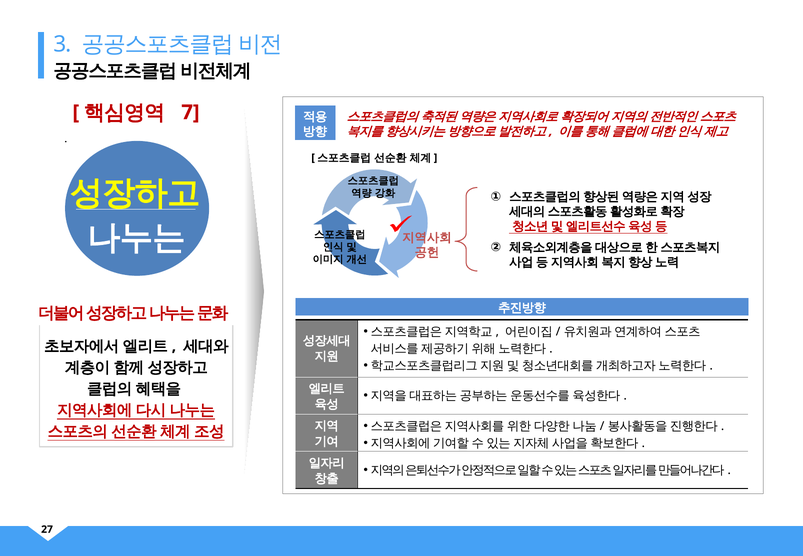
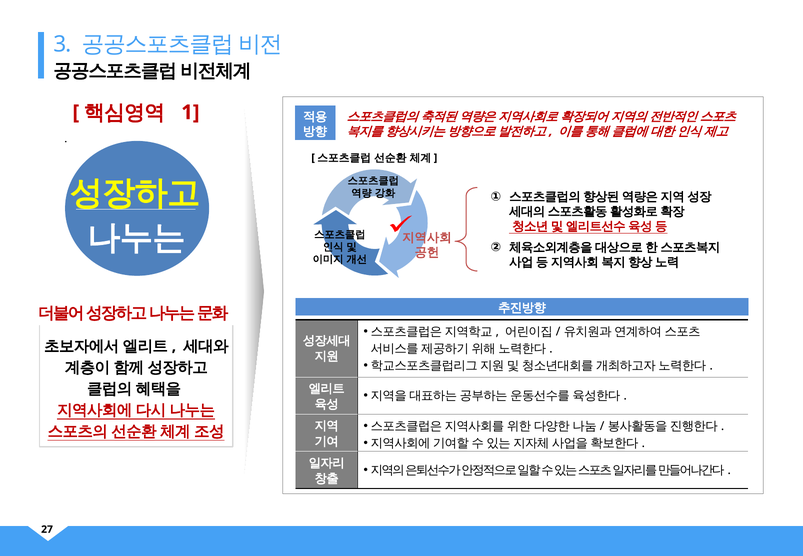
7: 7 -> 1
